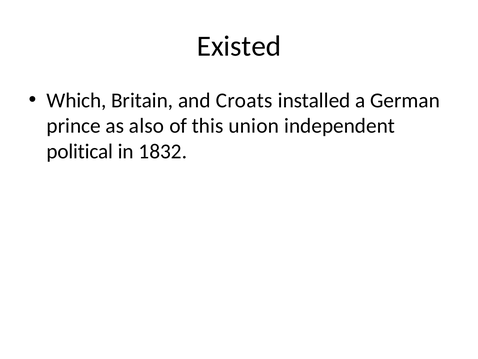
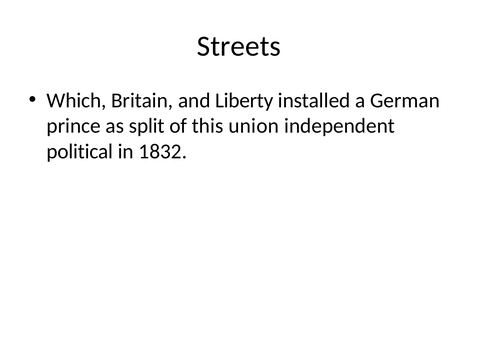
Existed: Existed -> Streets
Croats: Croats -> Liberty
also: also -> split
